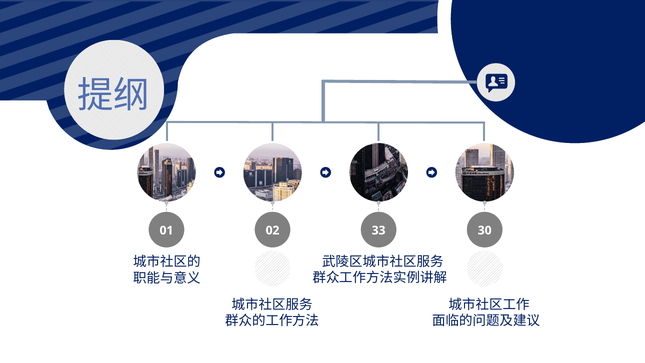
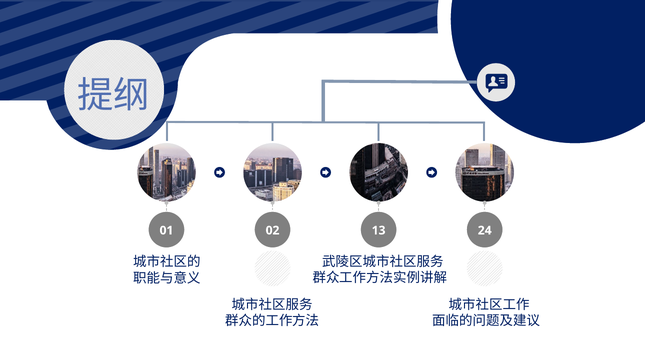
33: 33 -> 13
30: 30 -> 24
